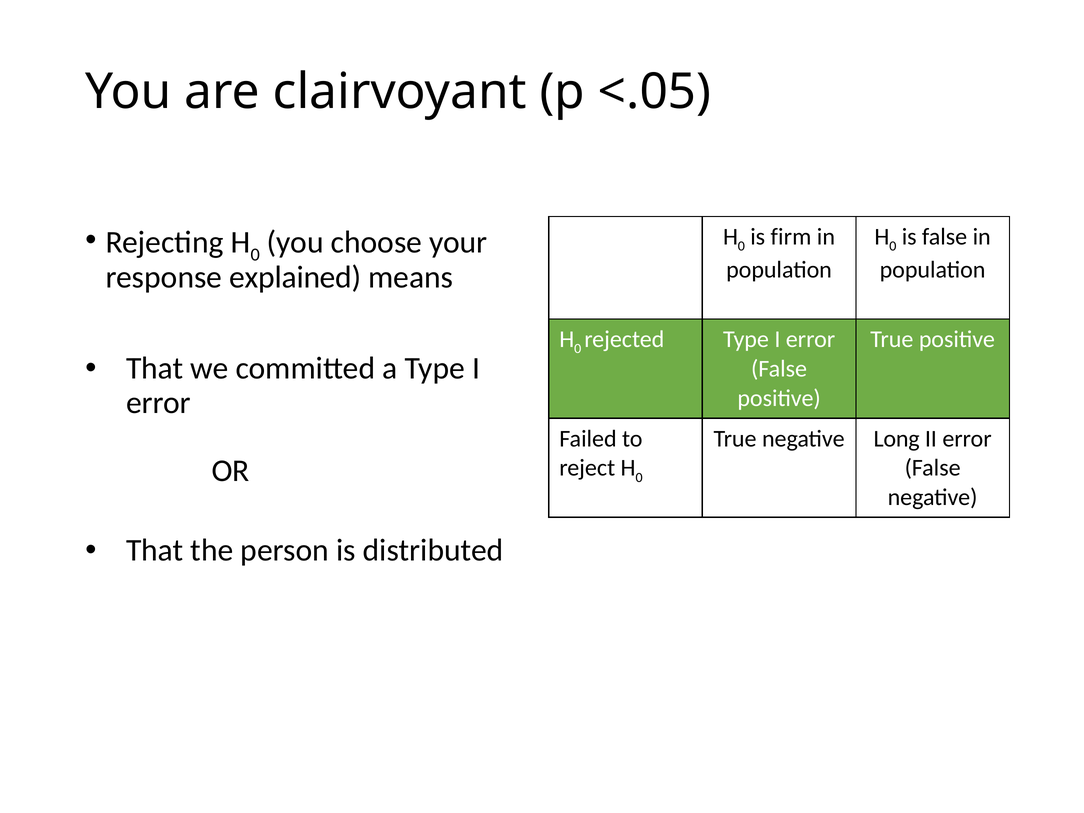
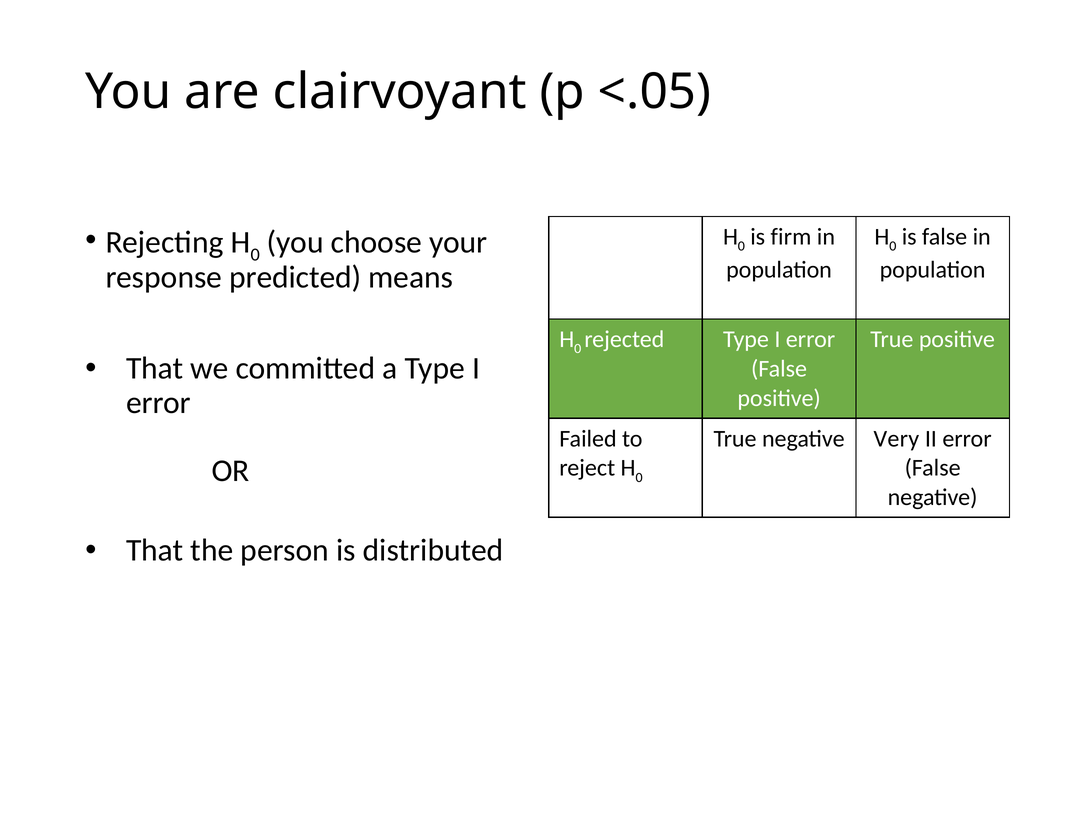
explained: explained -> predicted
Long: Long -> Very
